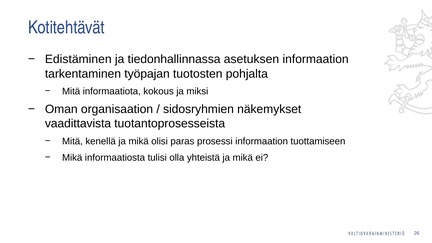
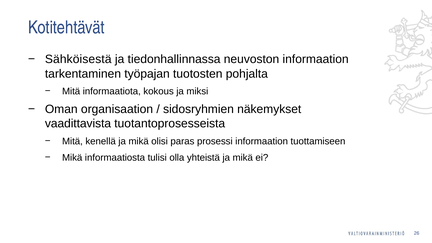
Edistäminen: Edistäminen -> Sähköisestä
asetuksen: asetuksen -> neuvoston
